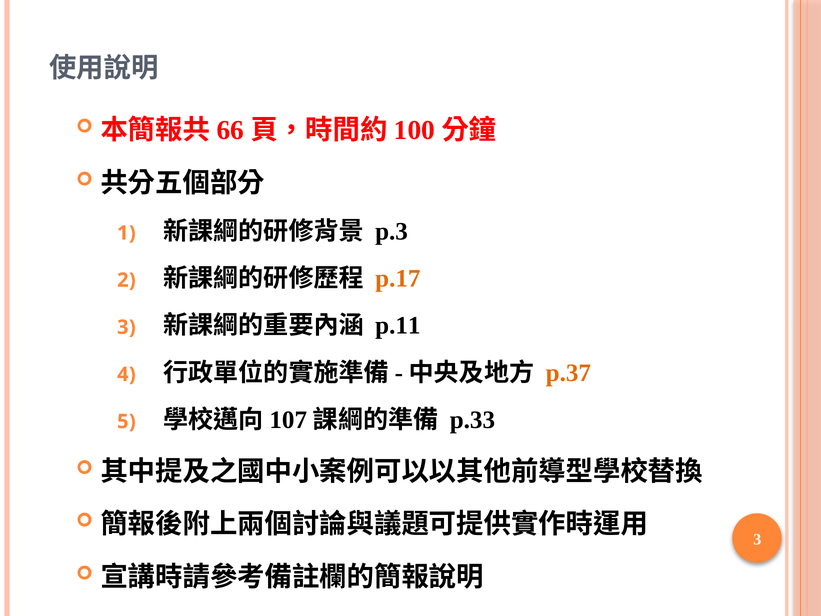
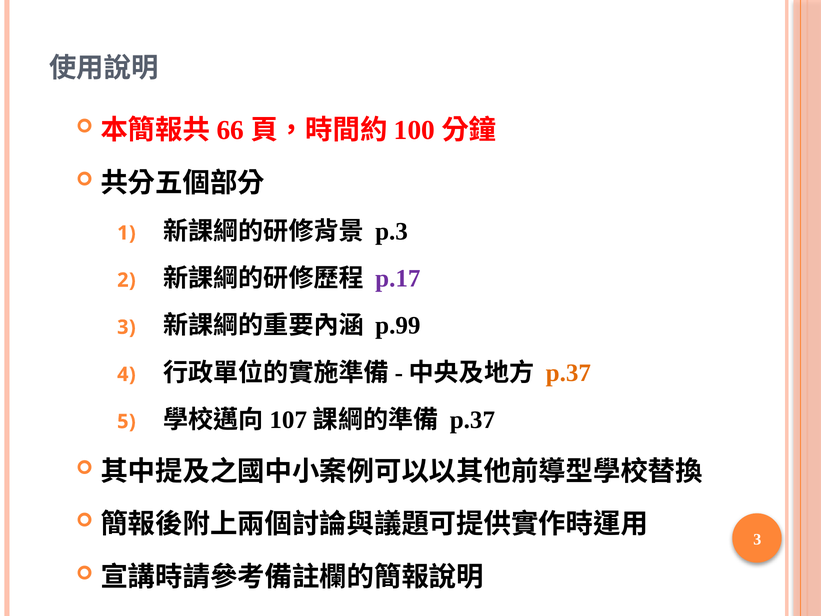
p.17 colour: orange -> purple
p.11: p.11 -> p.99
p.33 at (472, 420): p.33 -> p.37
